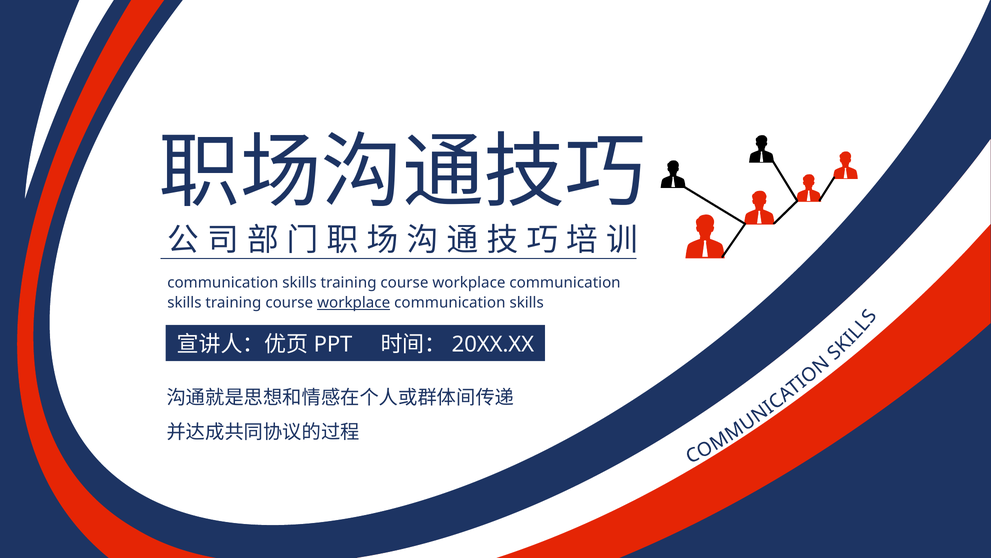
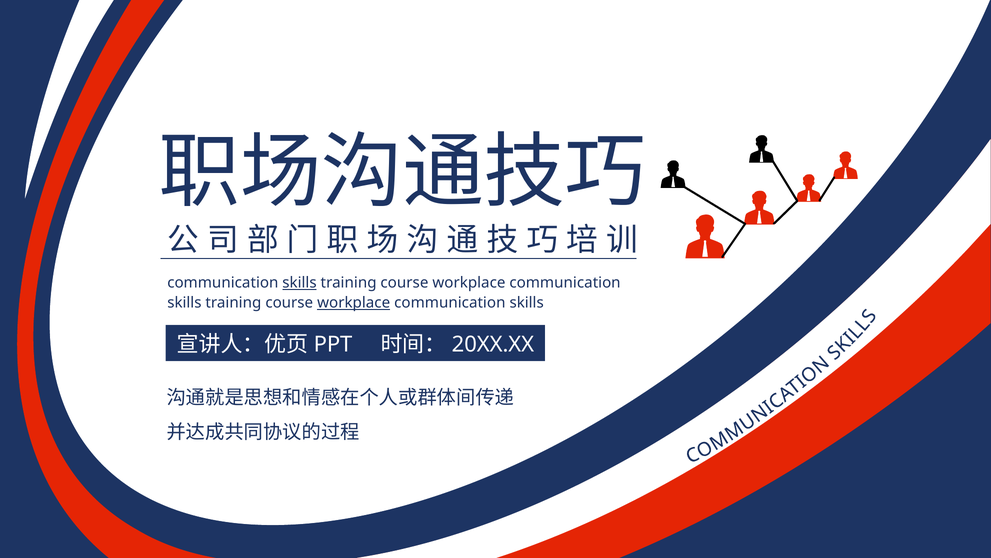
skills at (300, 283) underline: none -> present
